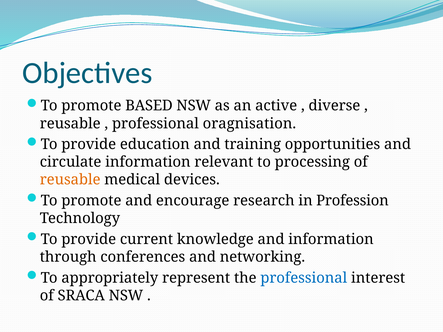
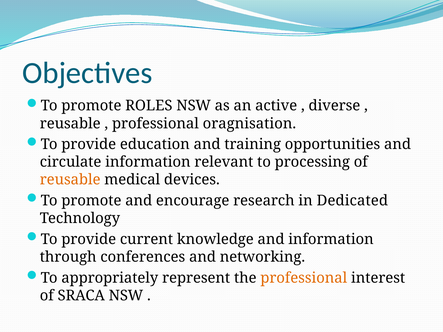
BASED: BASED -> ROLES
Profession: Profession -> Dedicated
professional at (304, 278) colour: blue -> orange
